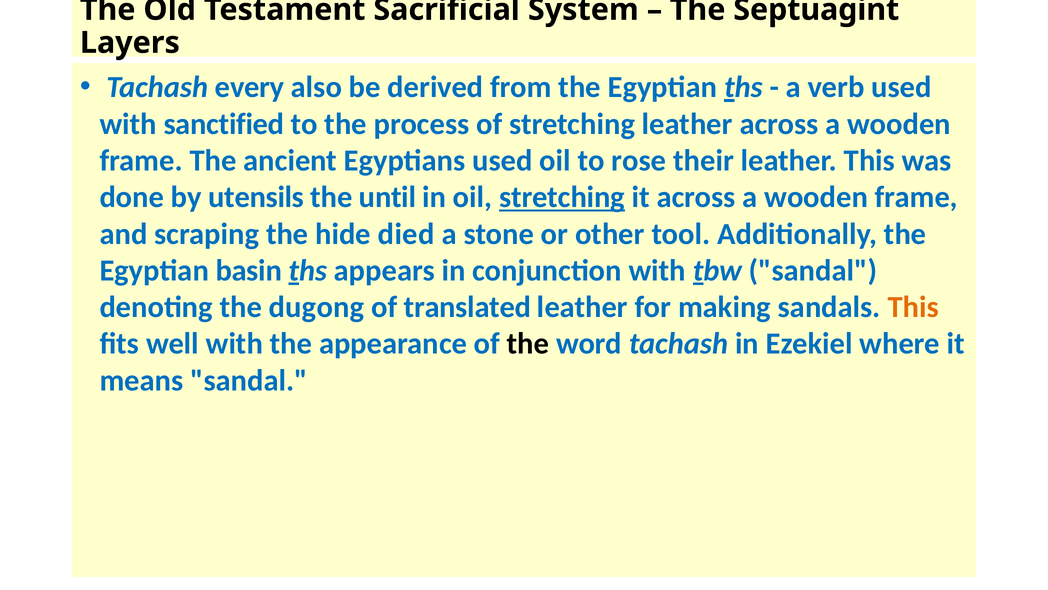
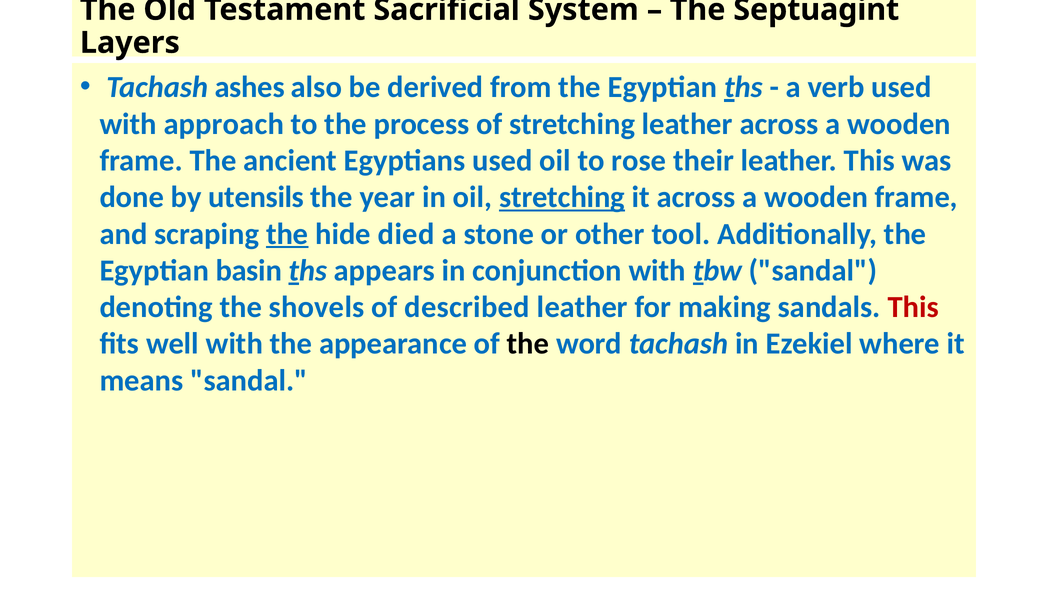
every: every -> ashes
sanctified: sanctified -> approach
until: until -> year
the at (287, 234) underline: none -> present
dugong: dugong -> shovels
translated: translated -> described
This at (913, 307) colour: orange -> red
